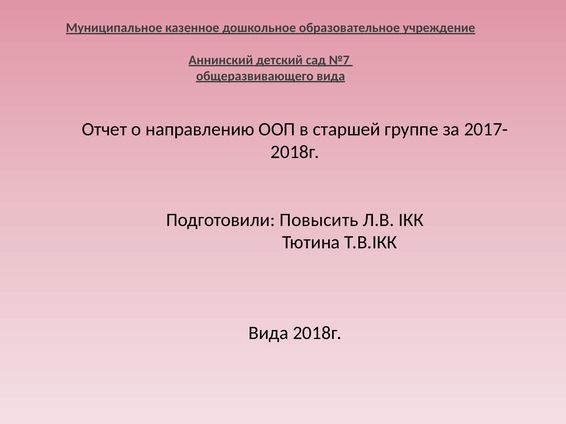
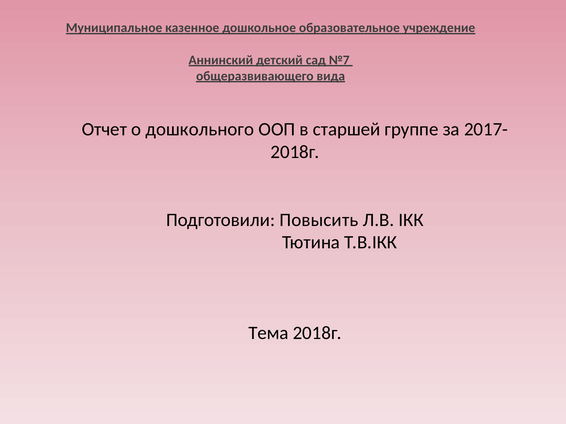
направлению: направлению -> дошкольного
Вида at (268, 333): Вида -> Тема
